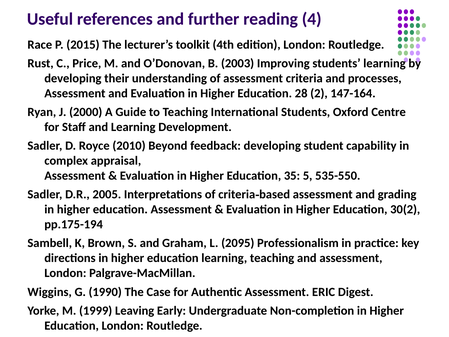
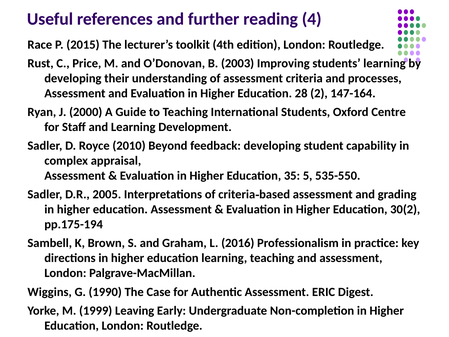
2095: 2095 -> 2016
